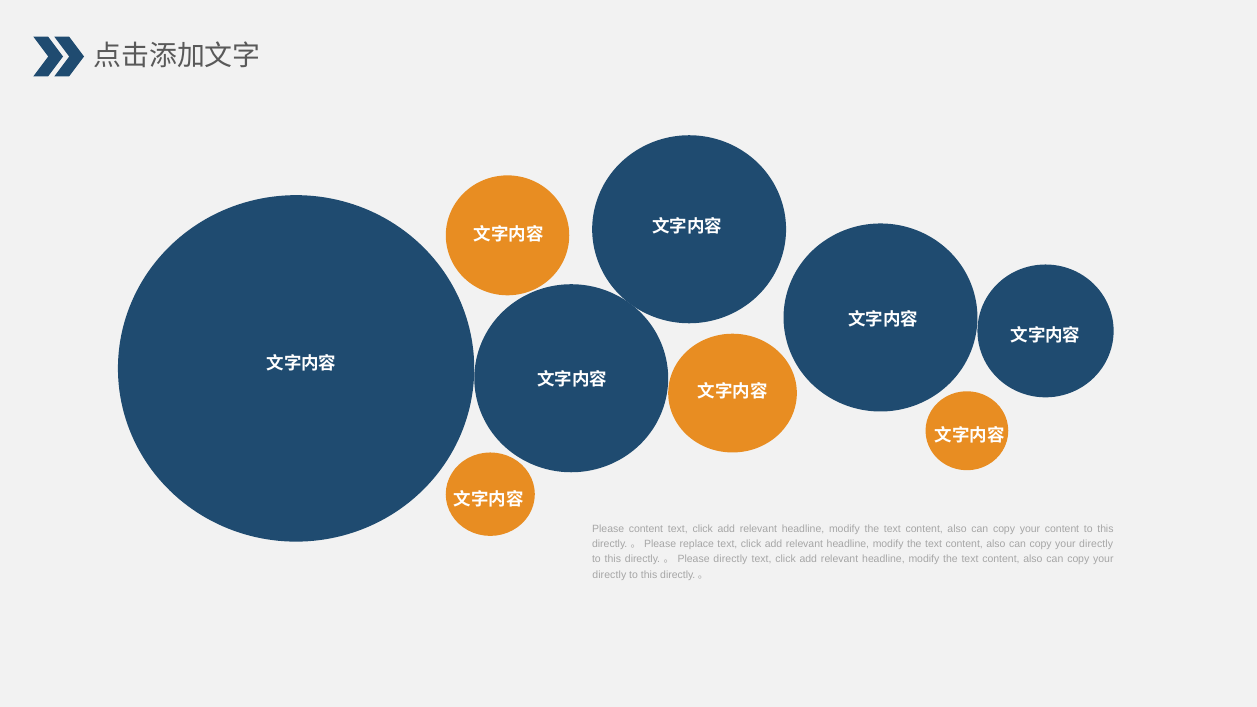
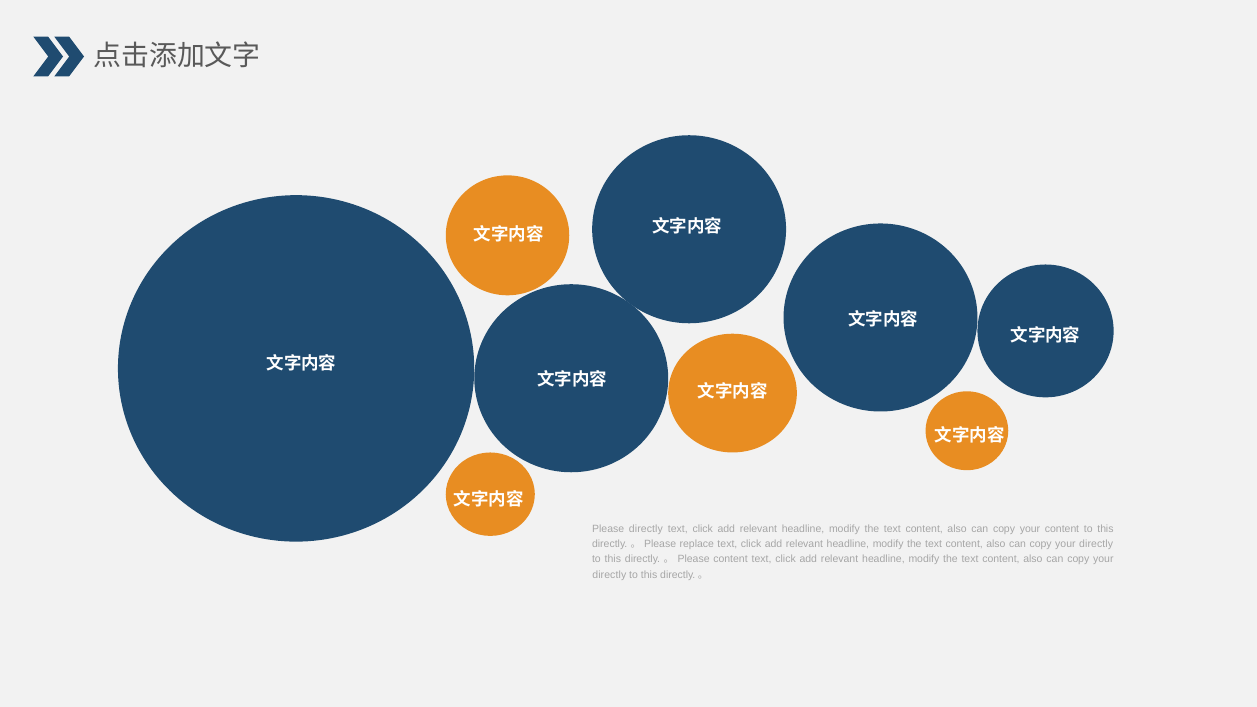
Please content: content -> directly
Please directly: directly -> content
